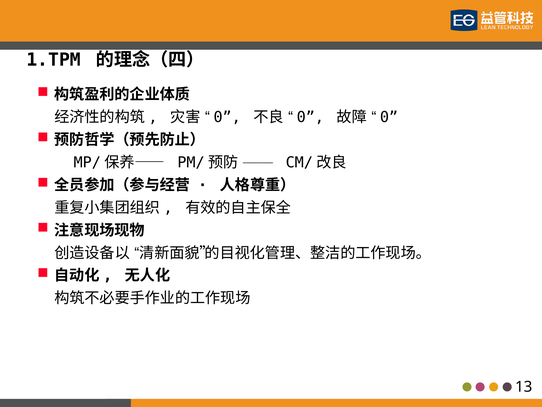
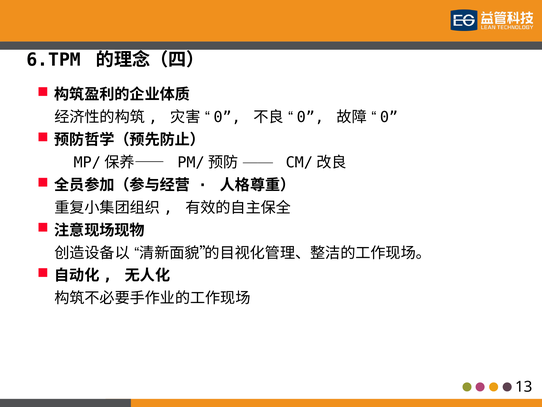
1.TPM: 1.TPM -> 6.TPM
